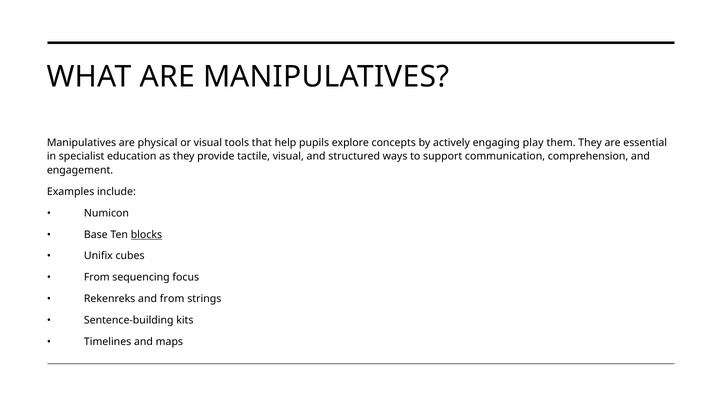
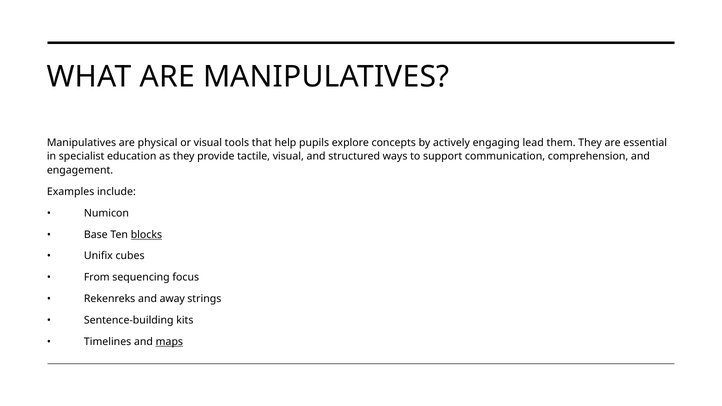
play: play -> lead
and from: from -> away
maps underline: none -> present
